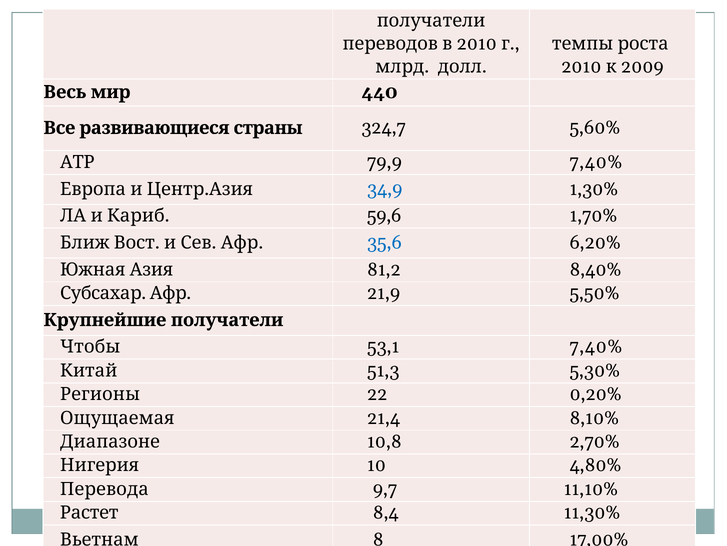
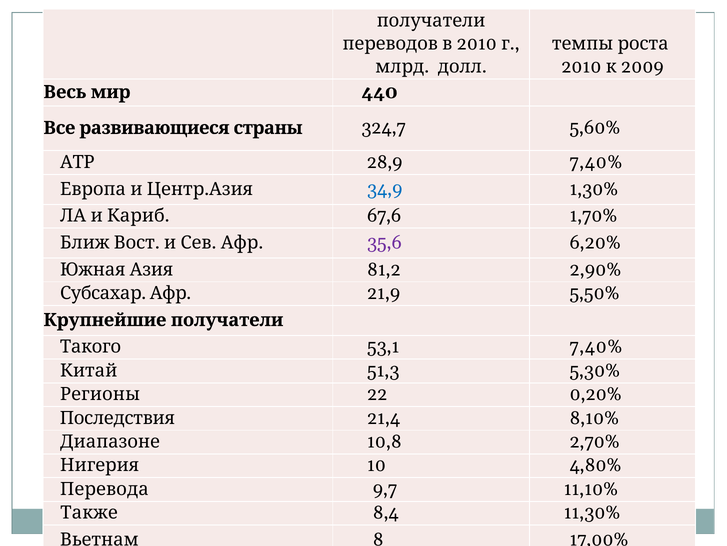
79,9: 79,9 -> 28,9
59,6: 59,6 -> 67,6
35,6 colour: blue -> purple
8,40%: 8,40% -> 2,90%
Чтобы: Чтобы -> Такого
Ощущаемая: Ощущаемая -> Последствия
Растет: Растет -> Также
